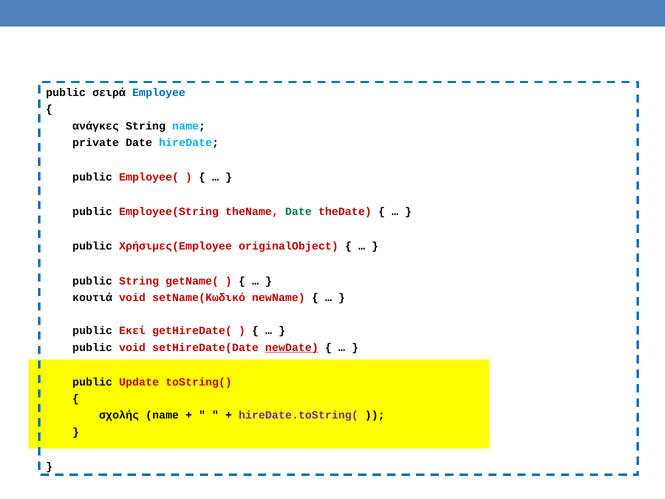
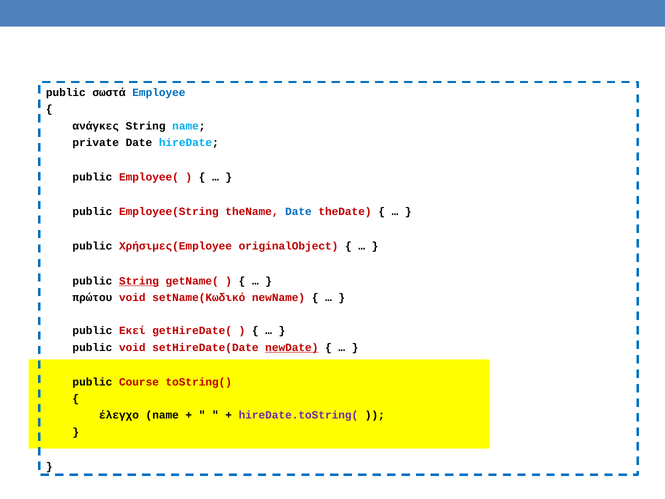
σειρά: σειρά -> σωστά
Date at (298, 212) colour: green -> blue
String at (139, 281) underline: none -> present
κουτιά: κουτιά -> πρώτου
Update: Update -> Course
σχολής: σχολής -> έλεγχο
